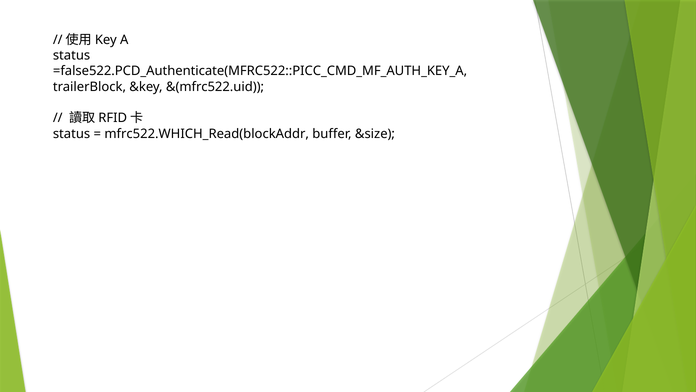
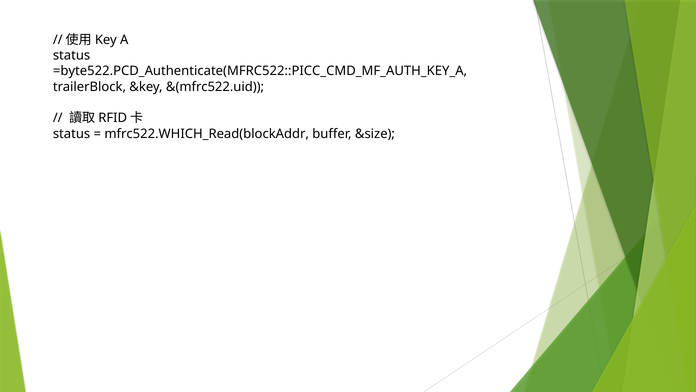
=false522.PCD_Authenticate(MFRC522::PICC_CMD_MF_AUTH_KEY_A: =false522.PCD_Authenticate(MFRC522::PICC_CMD_MF_AUTH_KEY_A -> =byte522.PCD_Authenticate(MFRC522::PICC_CMD_MF_AUTH_KEY_A
